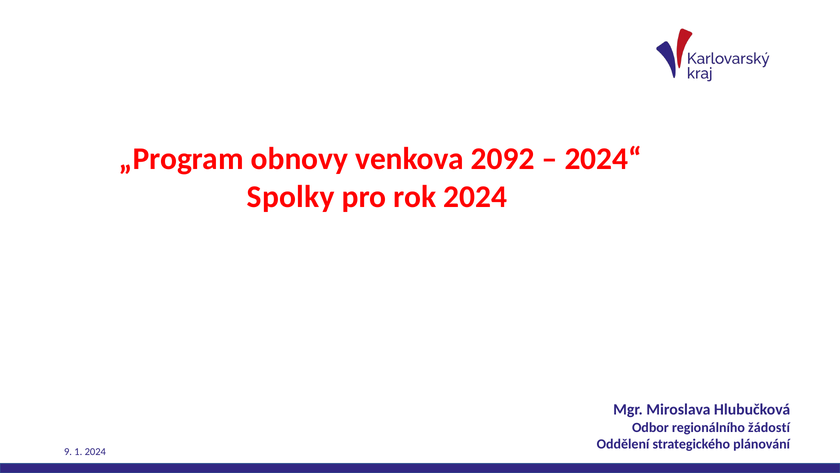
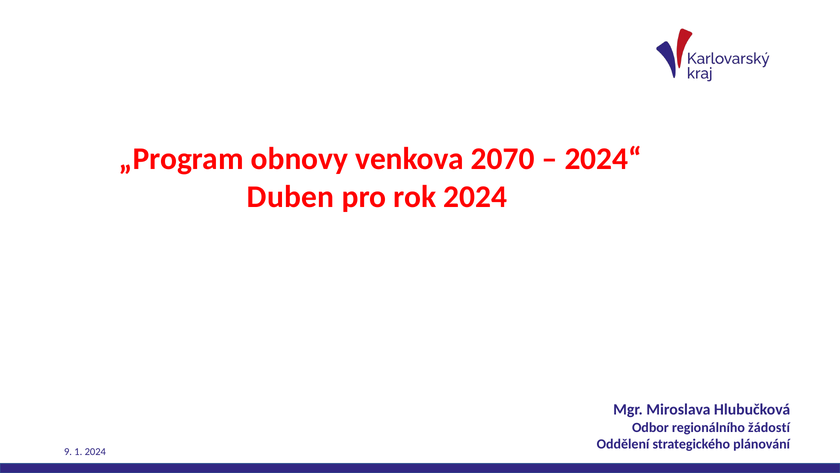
2092: 2092 -> 2070
Spolky: Spolky -> Duben
